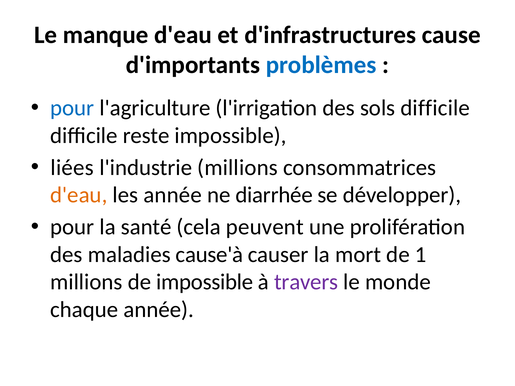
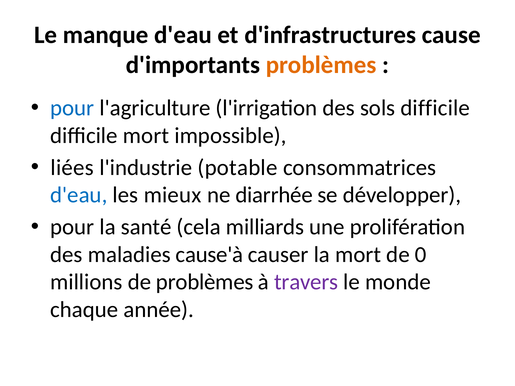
problèmes at (321, 65) colour: blue -> orange
difficile reste: reste -> mort
l'industrie millions: millions -> potable
d'eau at (79, 195) colour: orange -> blue
les année: année -> mieux
peuvent: peuvent -> milliards
1: 1 -> 0
de impossible: impossible -> problèmes
